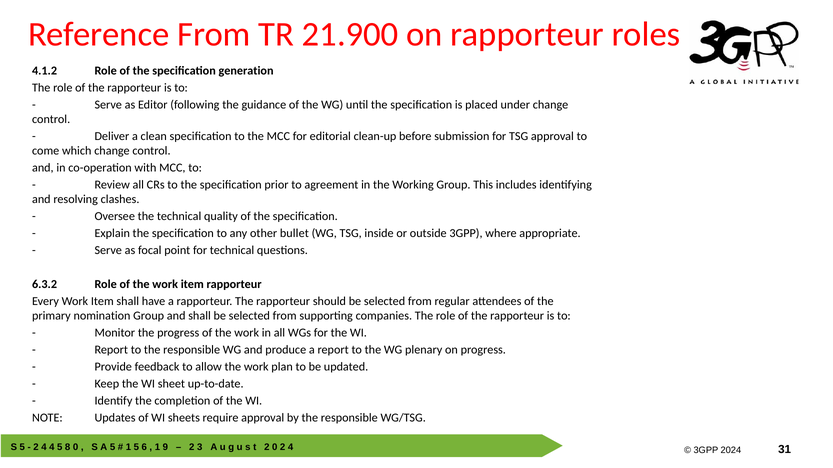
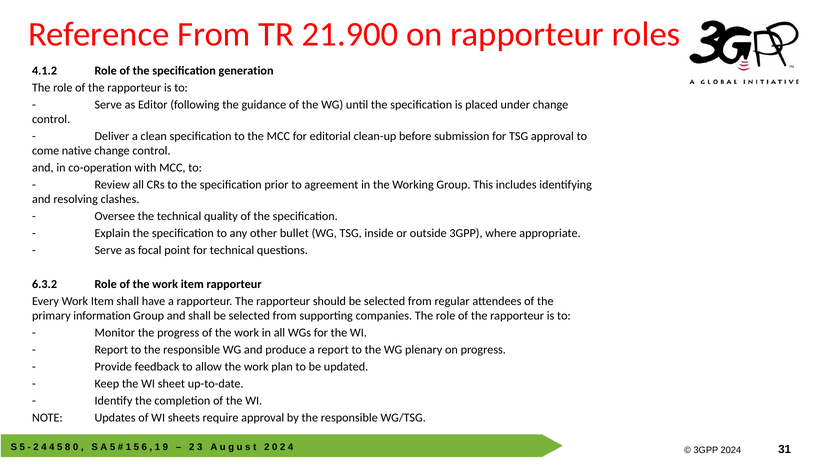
which: which -> native
nomination: nomination -> information
